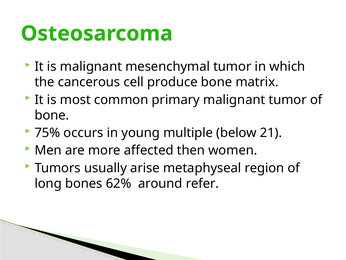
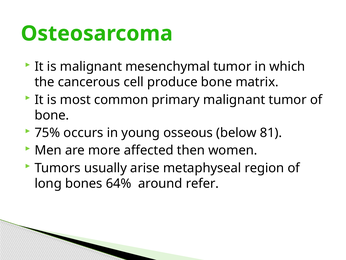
multiple: multiple -> osseous
21: 21 -> 81
62%: 62% -> 64%
